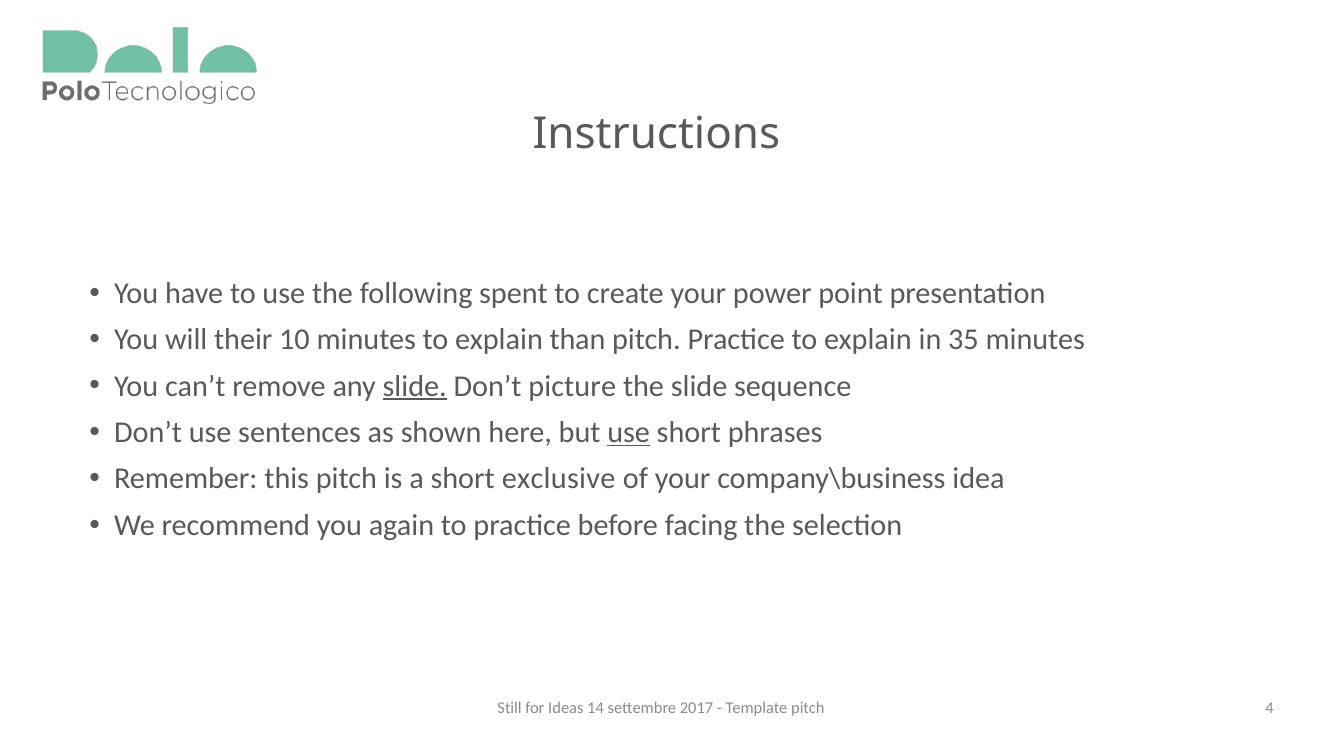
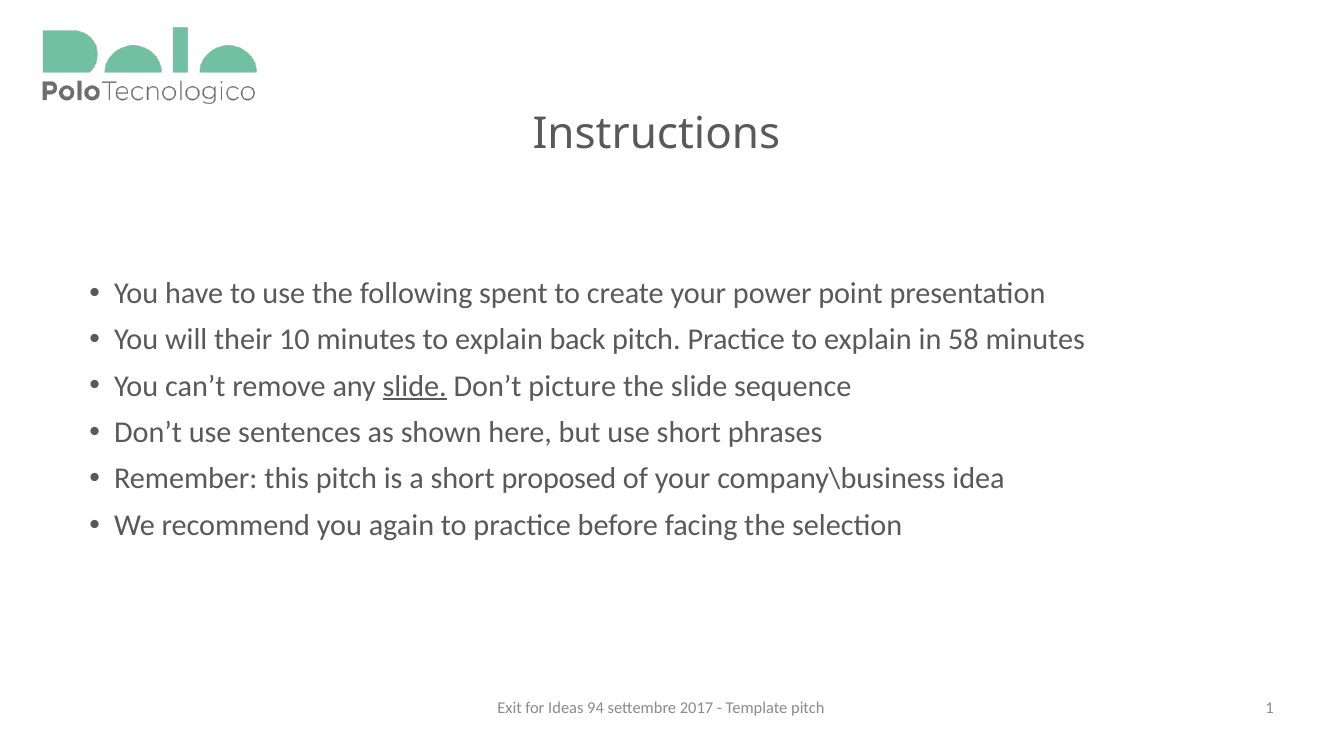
than: than -> back
35: 35 -> 58
use at (629, 433) underline: present -> none
exclusive: exclusive -> proposed
Still: Still -> Exit
14: 14 -> 94
4: 4 -> 1
